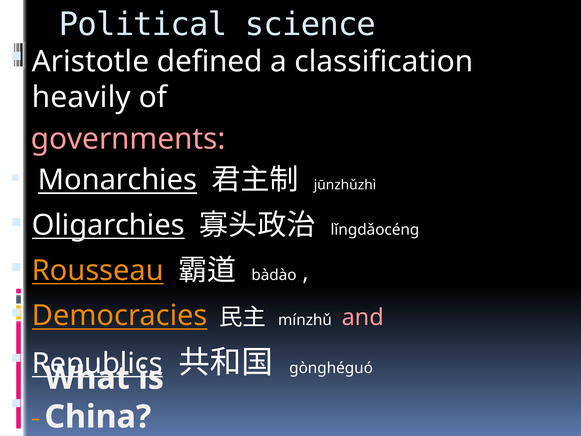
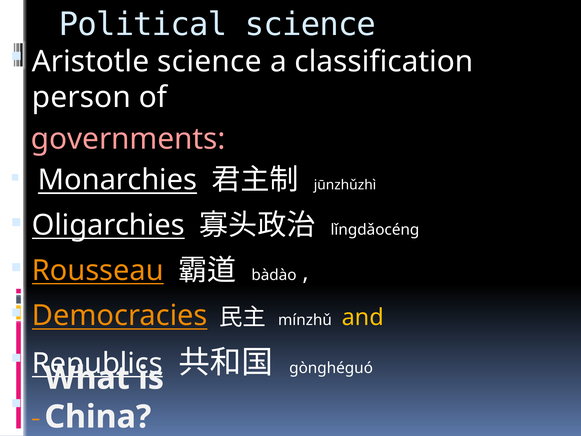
Aristotle defined: defined -> science
heavily: heavily -> person
and colour: pink -> yellow
